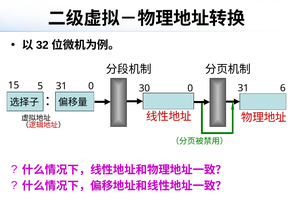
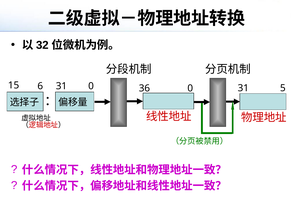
5: 5 -> 6
30: 30 -> 36
6: 6 -> 5
